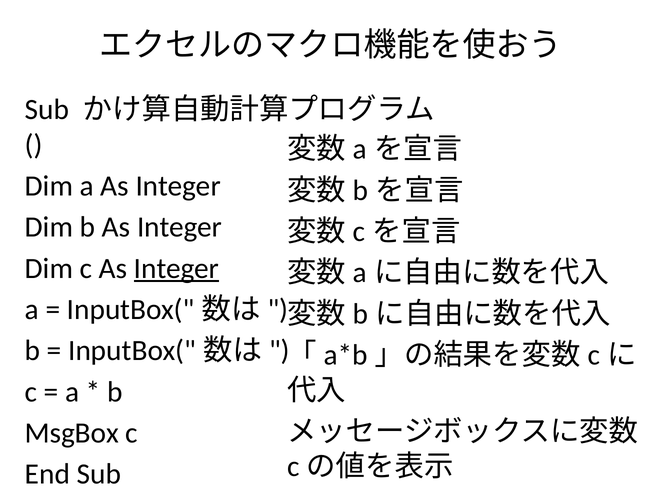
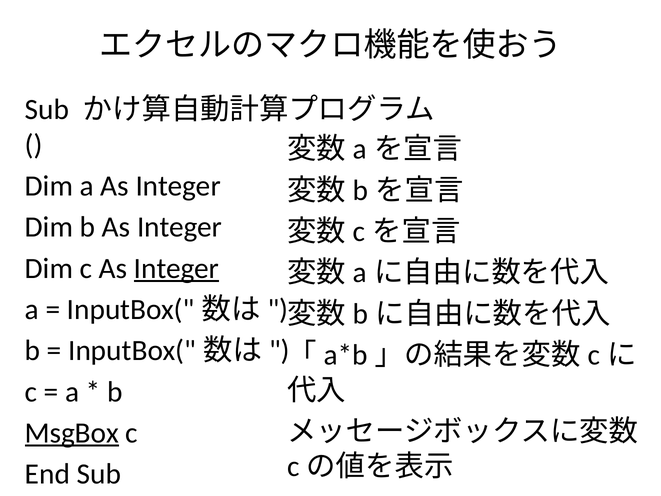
MsgBox underline: none -> present
